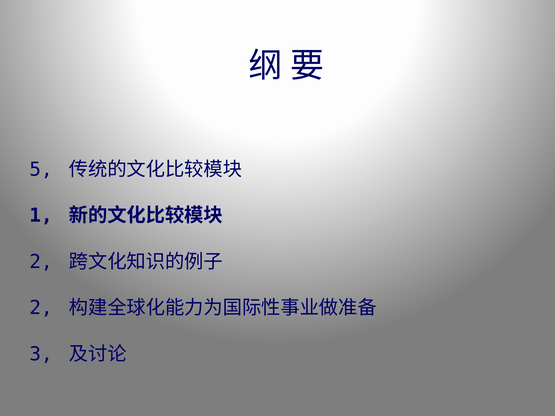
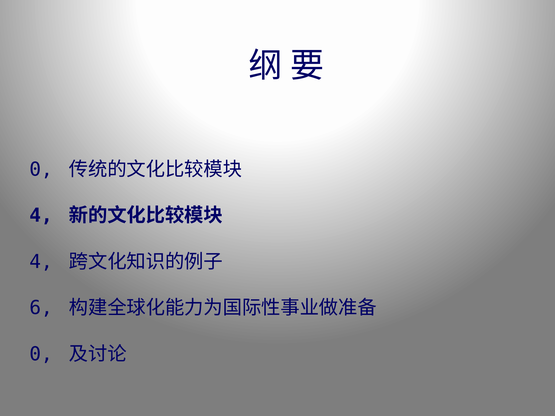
5 at (41, 169): 5 -> 0
1 at (41, 216): 1 -> 4
2 at (41, 262): 2 -> 4
2 at (41, 308): 2 -> 6
3 at (41, 354): 3 -> 0
